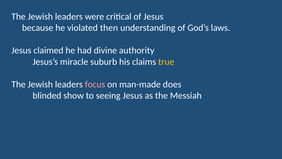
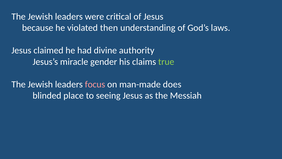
suburb: suburb -> gender
true colour: yellow -> light green
show: show -> place
